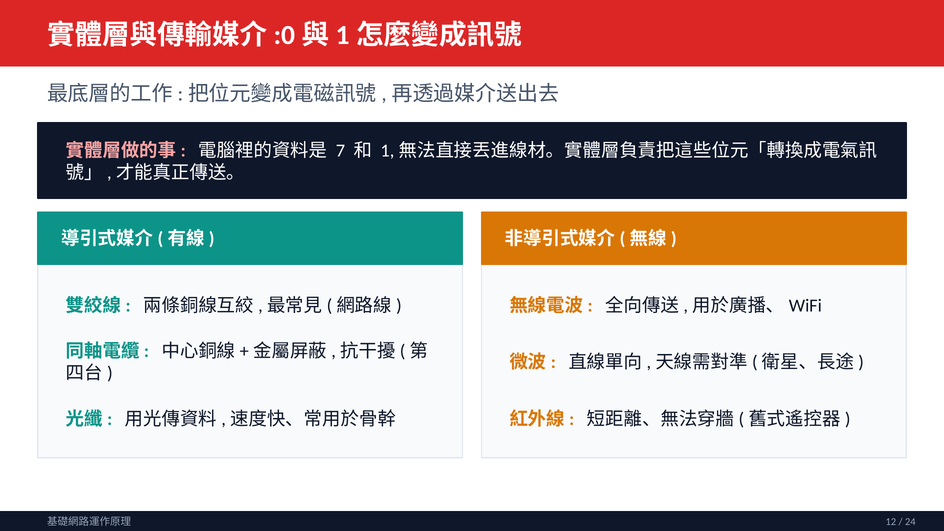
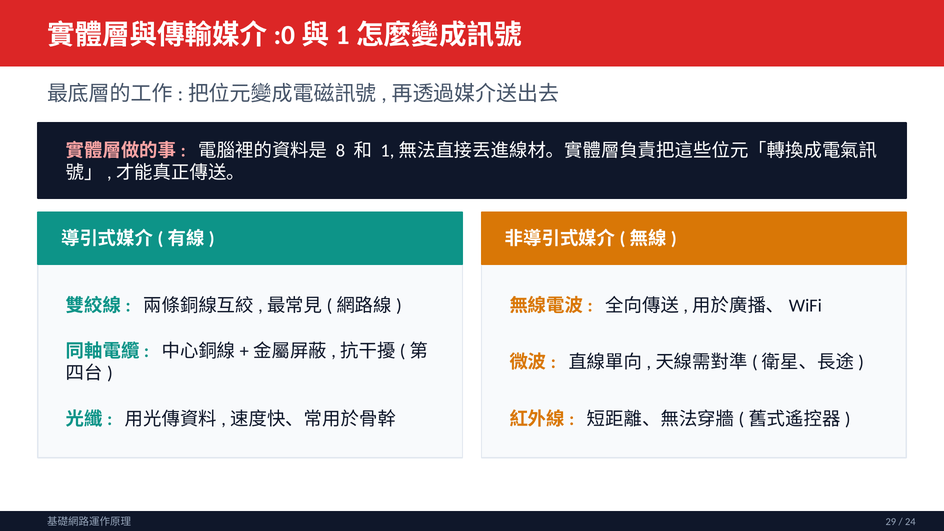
7: 7 -> 8
12: 12 -> 29
